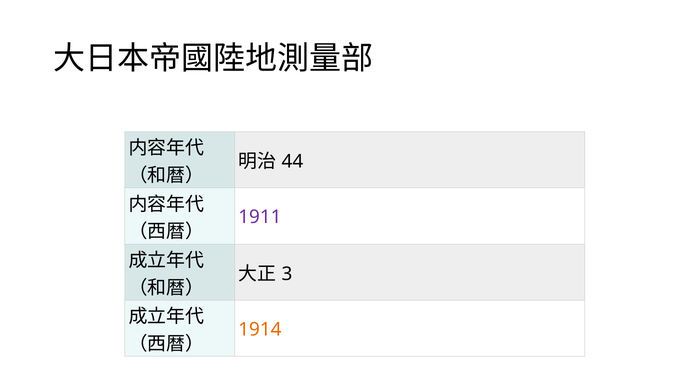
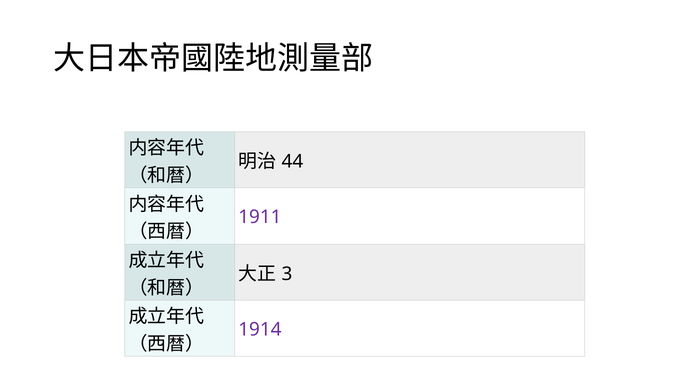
1914 colour: orange -> purple
